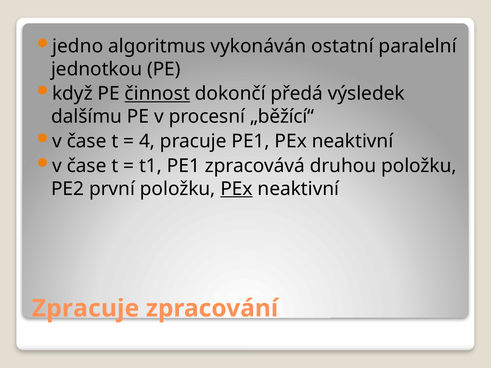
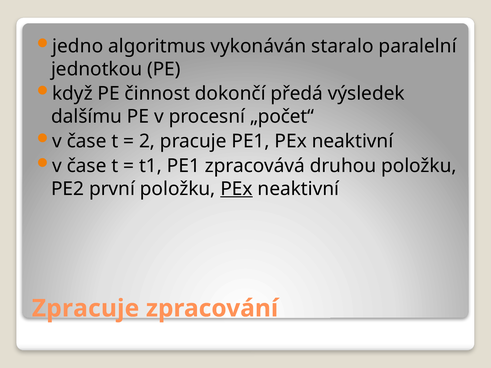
ostatní: ostatní -> staralo
činnost underline: present -> none
„běžící“: „běžící“ -> „počet“
4: 4 -> 2
